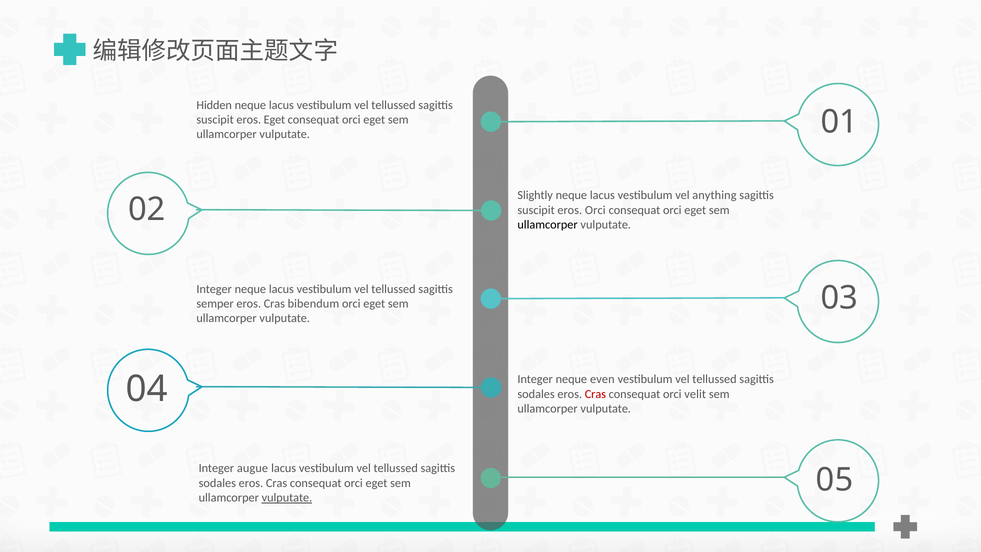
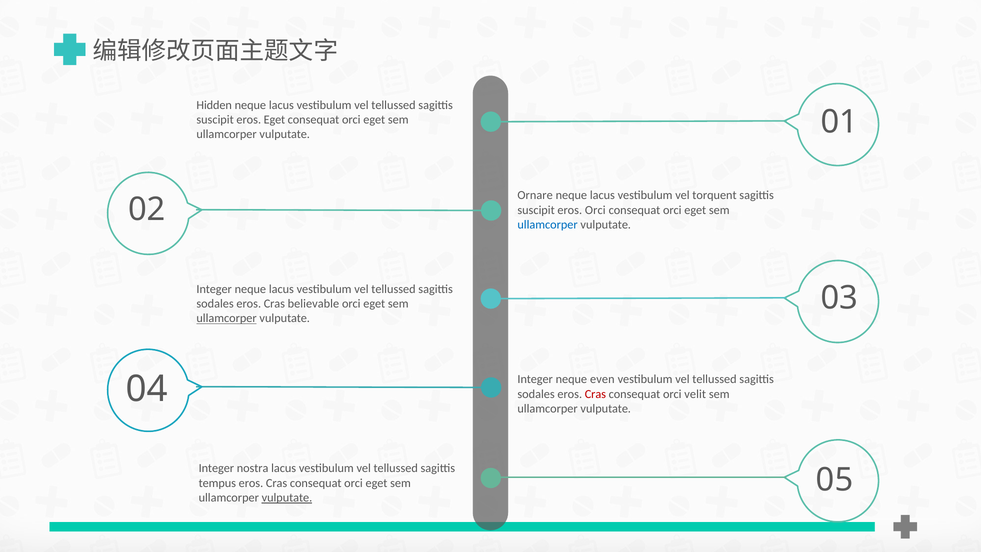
Slightly: Slightly -> Ornare
anything: anything -> torquent
ullamcorper at (548, 225) colour: black -> blue
semper at (215, 304): semper -> sodales
bibendum: bibendum -> believable
ullamcorper at (227, 318) underline: none -> present
augue: augue -> nostra
sodales at (217, 483): sodales -> tempus
